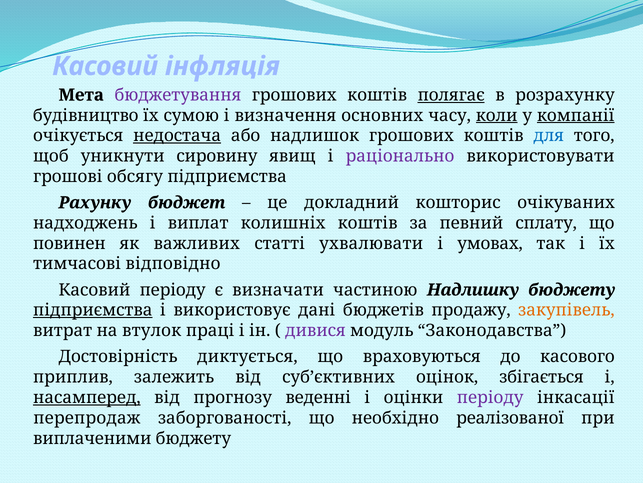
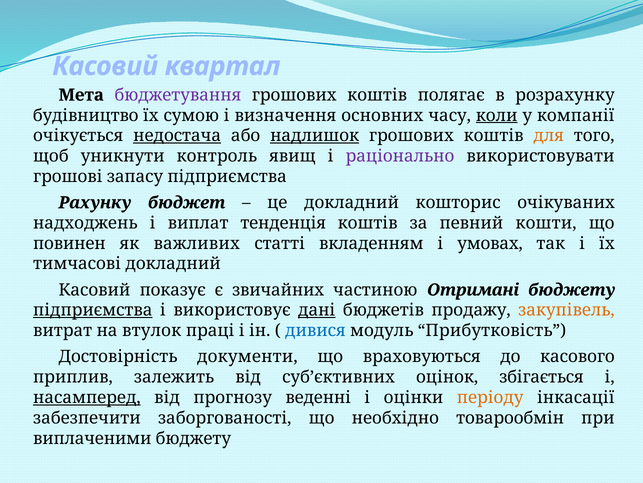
інфляція: інфляція -> квартал
полягає underline: present -> none
компанії underline: present -> none
надлишок underline: none -> present
для colour: blue -> orange
сировину: сировину -> контроль
обсягу: обсягу -> запасу
колишніх: колишніх -> тенденція
сплату: сплату -> кошти
ухвалювати: ухвалювати -> вкладенням
тимчасові відповідно: відповідно -> докладний
Касовий періоду: періоду -> показує
визначати: визначати -> звичайних
Надлишку: Надлишку -> Отримані
дані underline: none -> present
дивися colour: purple -> blue
Законодавства: Законодавства -> Прибутковість
диктується: диктується -> документи
періоду at (490, 397) colour: purple -> orange
перепродаж: перепродаж -> забезпечити
реалізованої: реалізованої -> товарообмін
